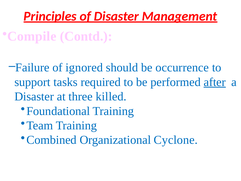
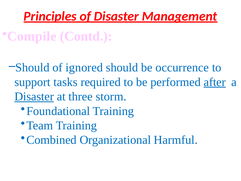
Failure at (32, 67): Failure -> Should
Disaster at (34, 96) underline: none -> present
killed: killed -> storm
Cyclone: Cyclone -> Harmful
